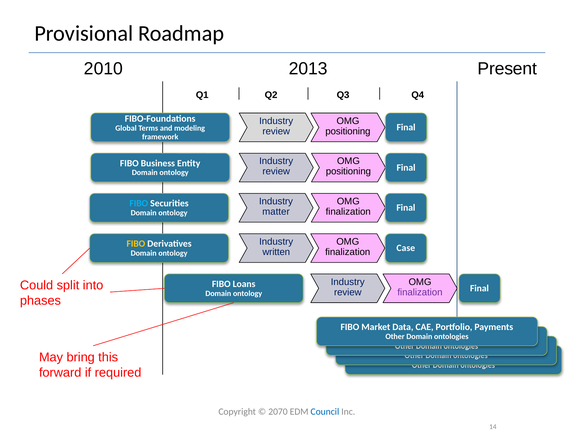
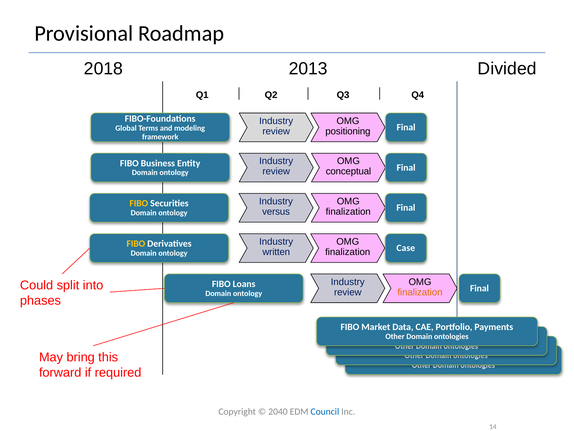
2010: 2010 -> 2018
Present: Present -> Divided
positioning at (348, 171): positioning -> conceptual
FIBO at (139, 203) colour: light blue -> yellow
matter: matter -> versus
finalization at (420, 292) colour: purple -> orange
2070: 2070 -> 2040
